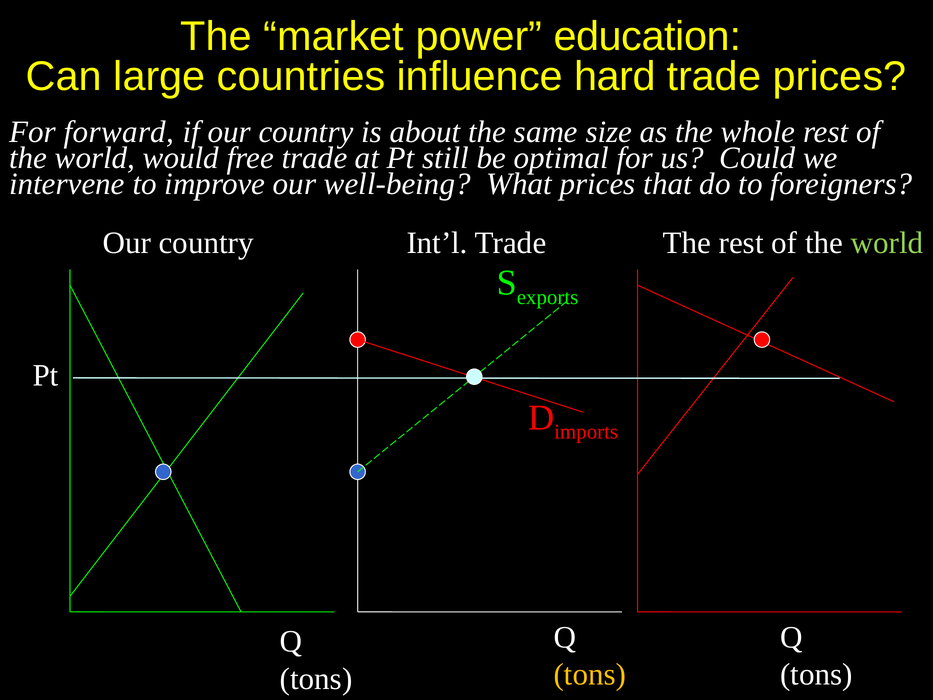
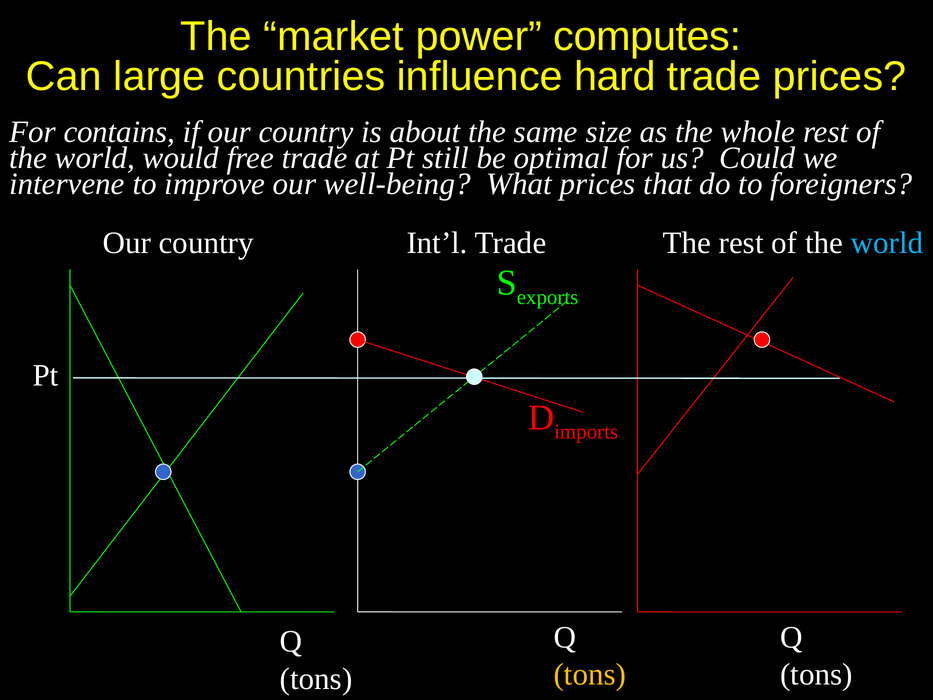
education: education -> computes
forward: forward -> contains
world at (887, 243) colour: light green -> light blue
